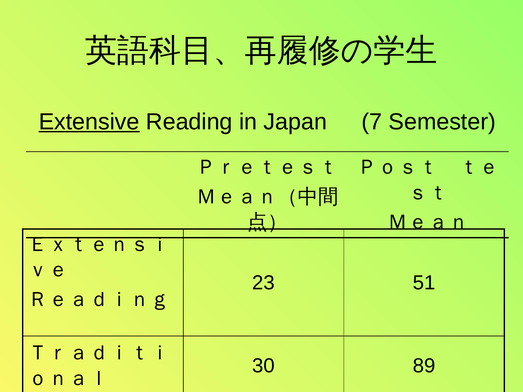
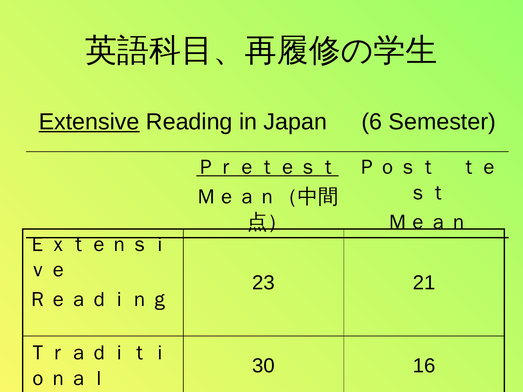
7: 7 -> 6
Ｐｒｅｔｅｓｔ underline: none -> present
51: 51 -> 21
89: 89 -> 16
